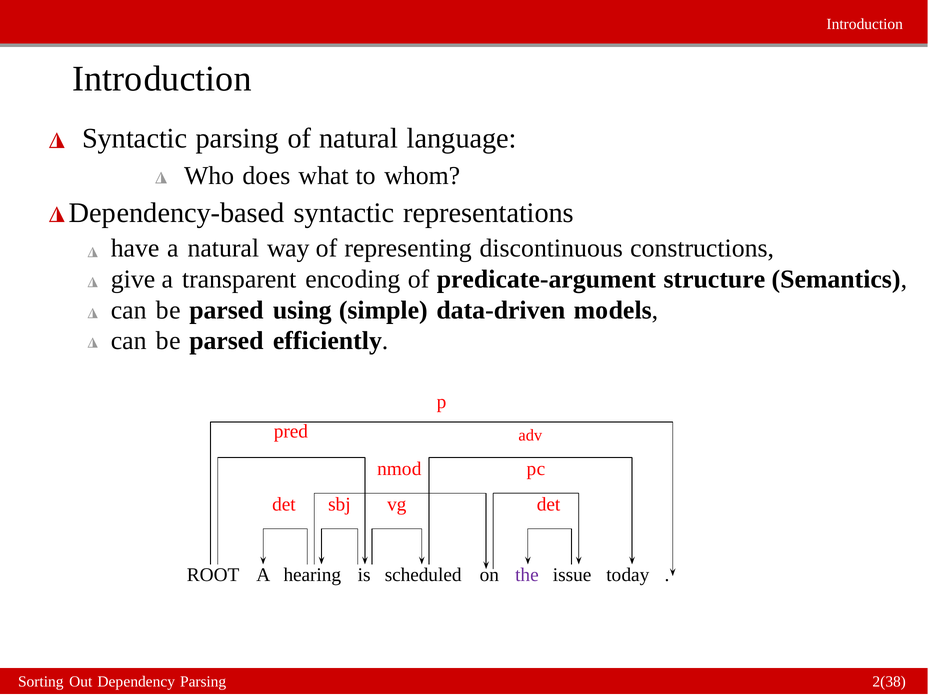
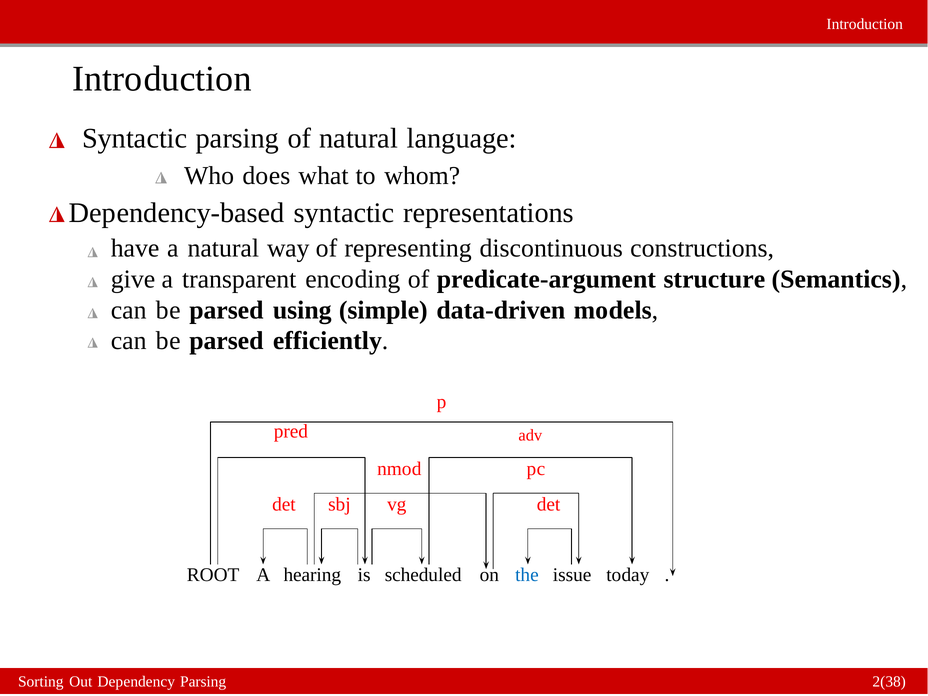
the colour: purple -> blue
